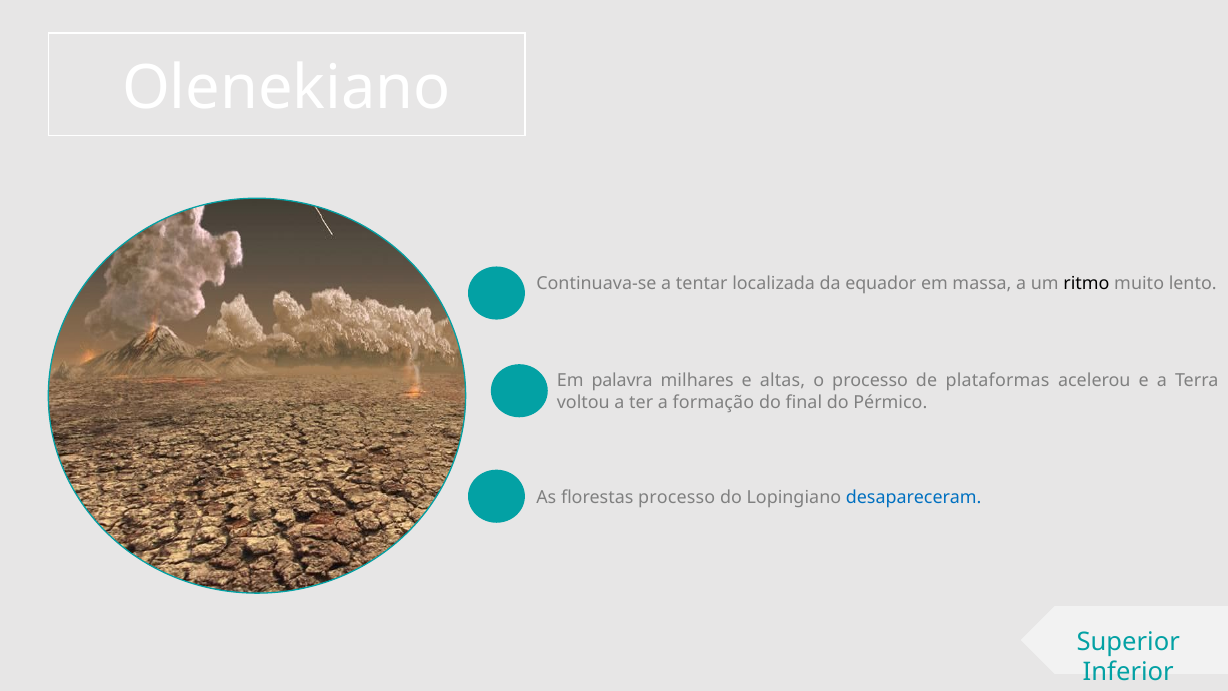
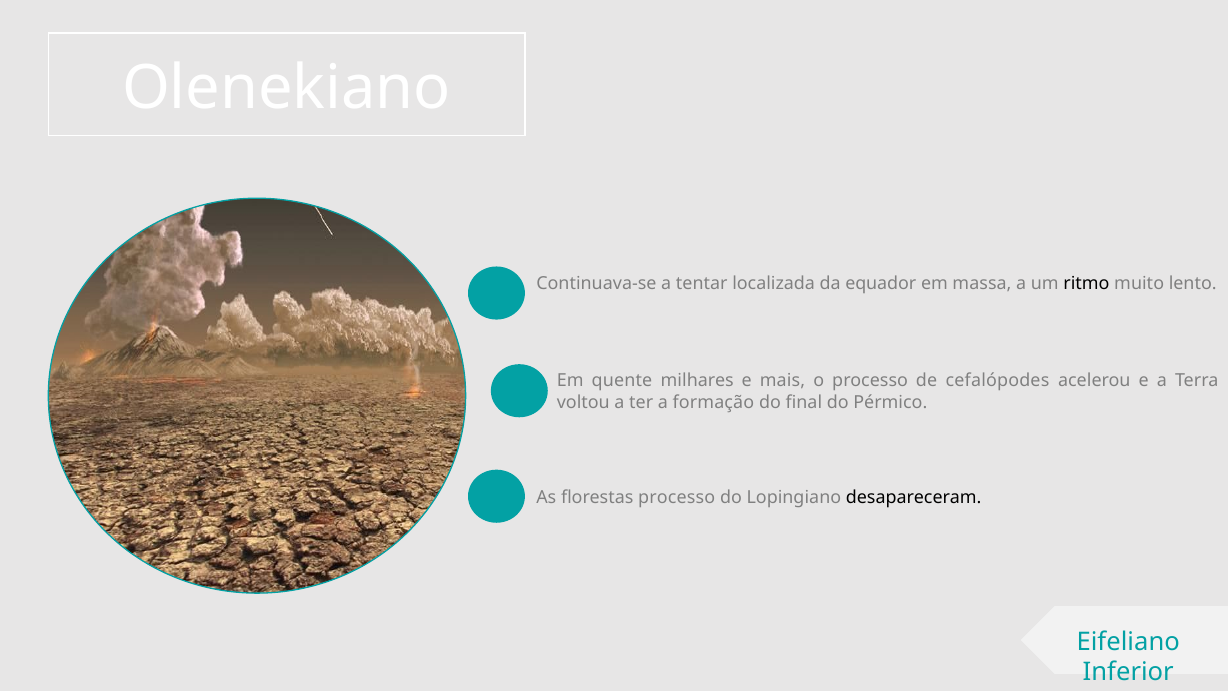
palavra: palavra -> quente
altas: altas -> mais
plataformas: plataformas -> cefalópodes
desapareceram colour: blue -> black
Superior: Superior -> Eifeliano
